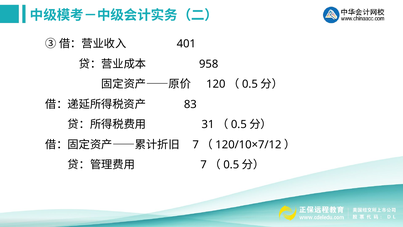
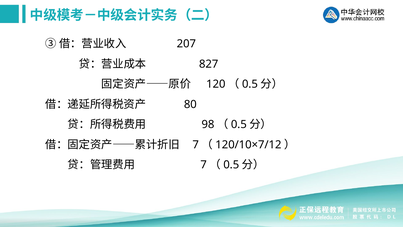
401: 401 -> 207
958: 958 -> 827
83: 83 -> 80
31: 31 -> 98
